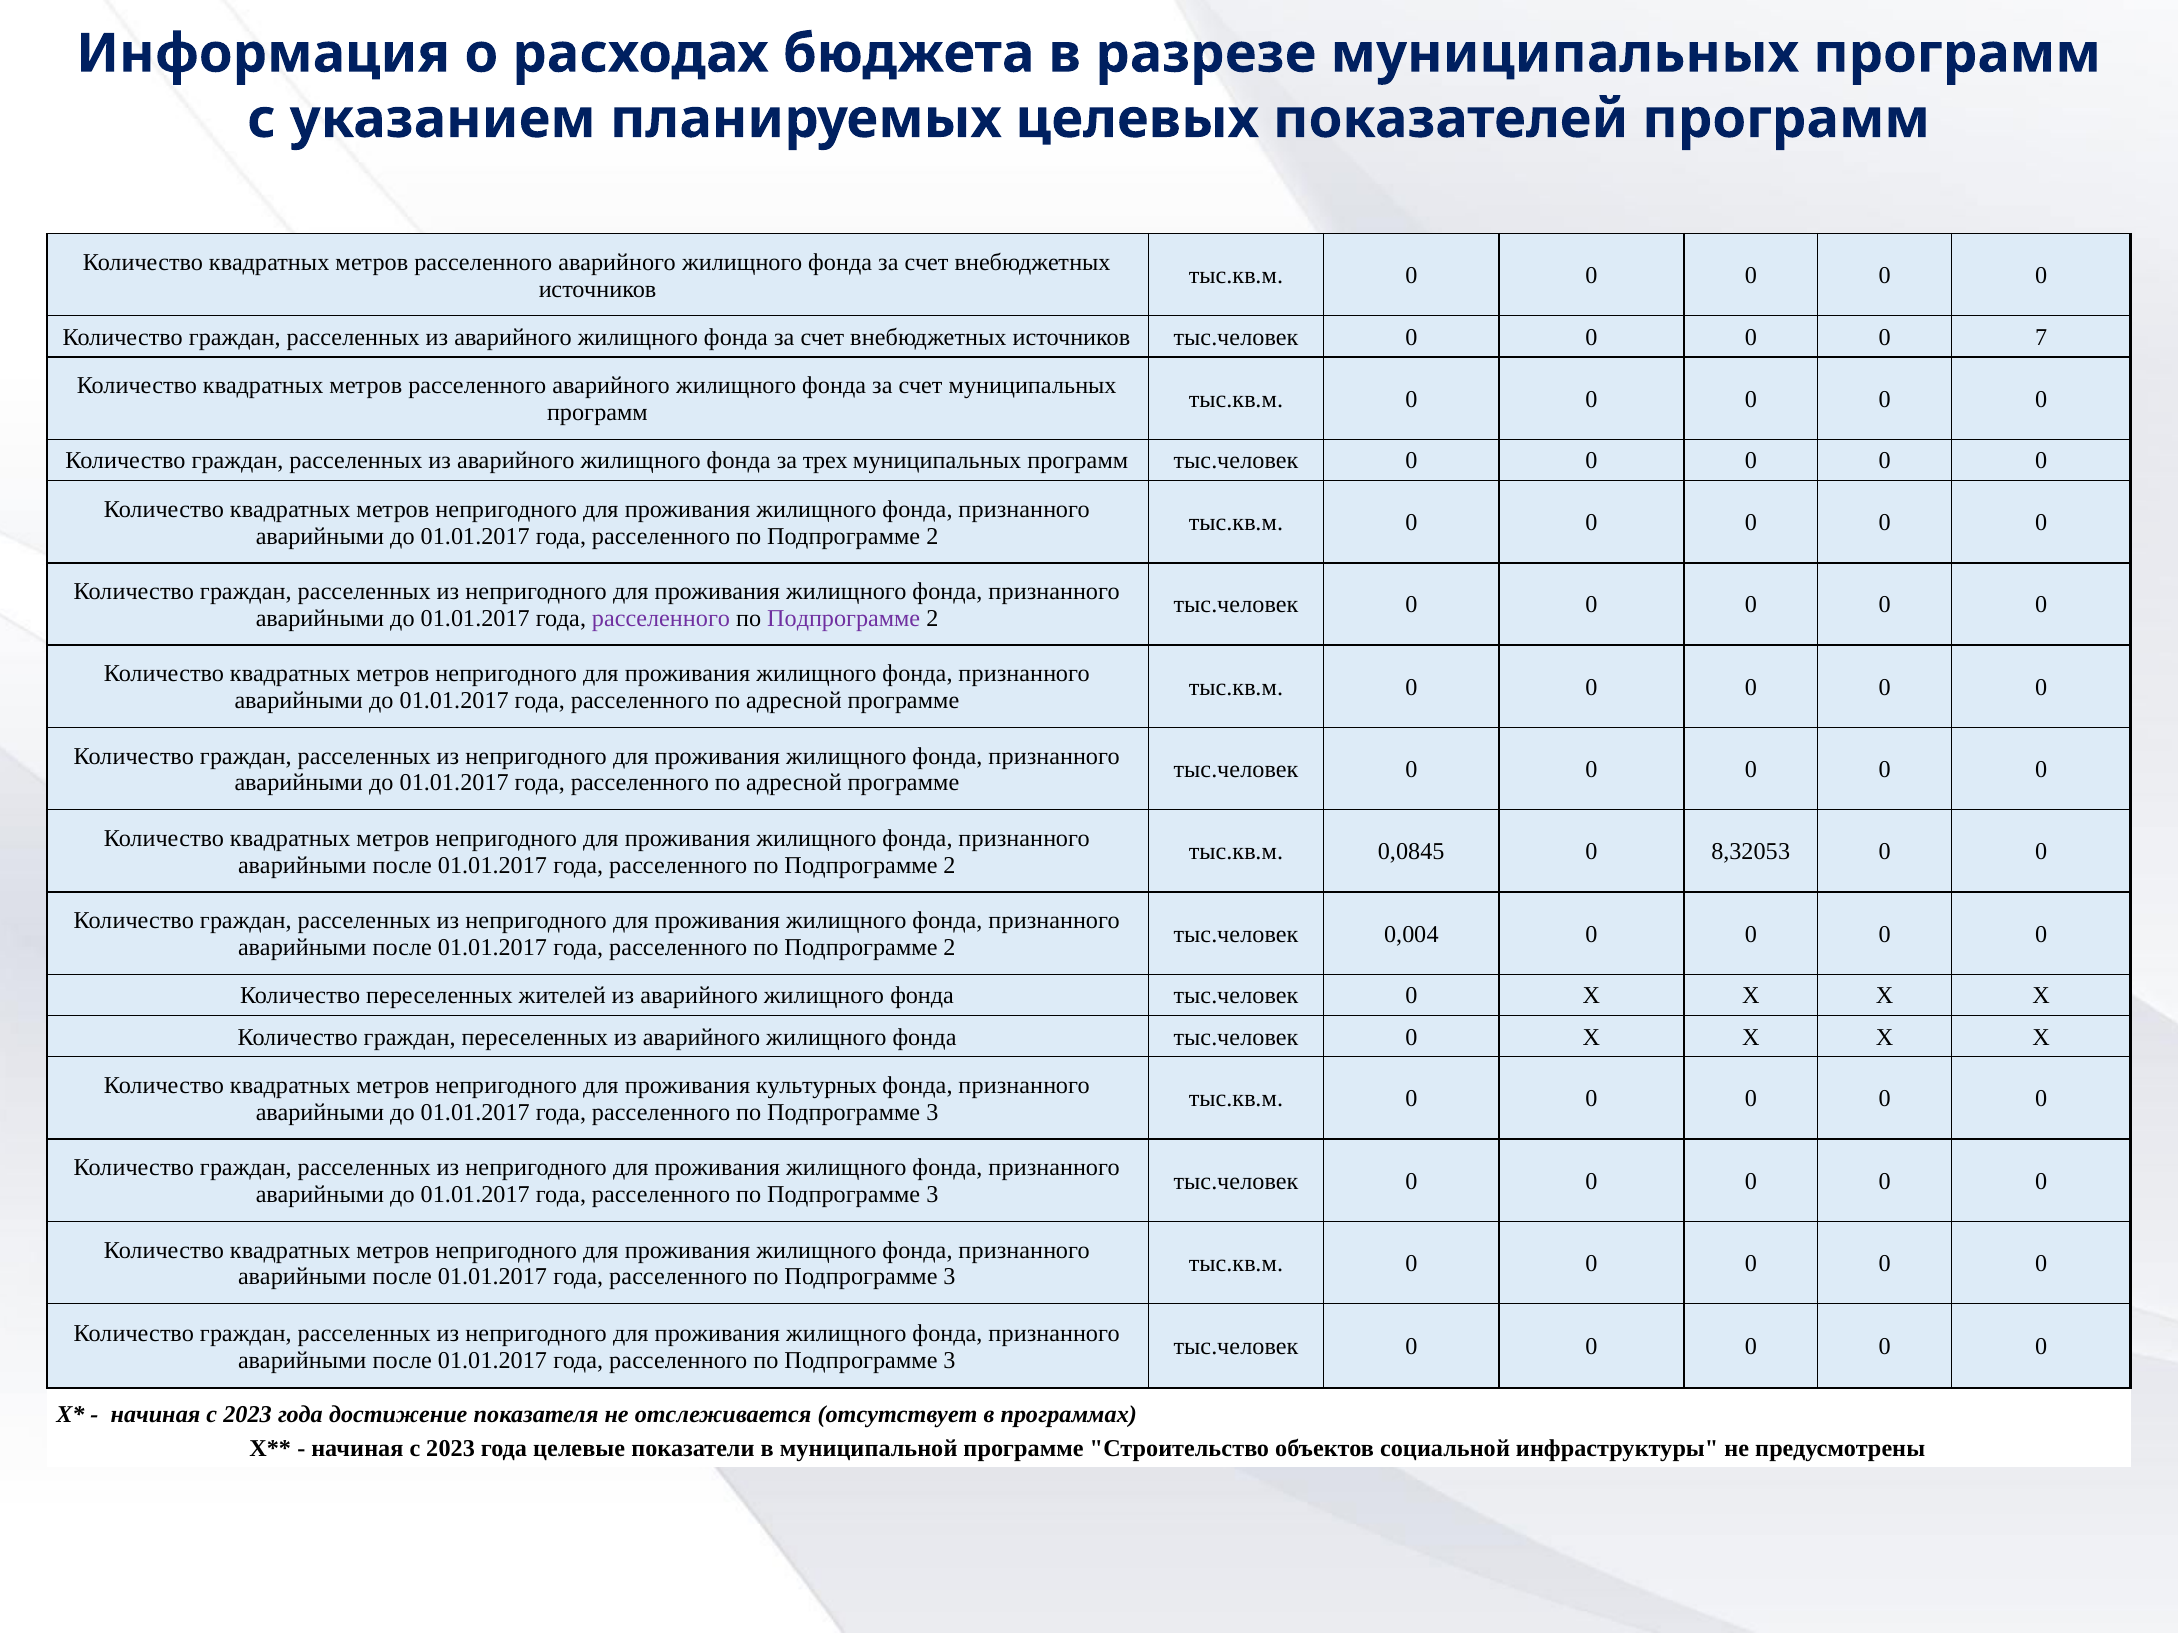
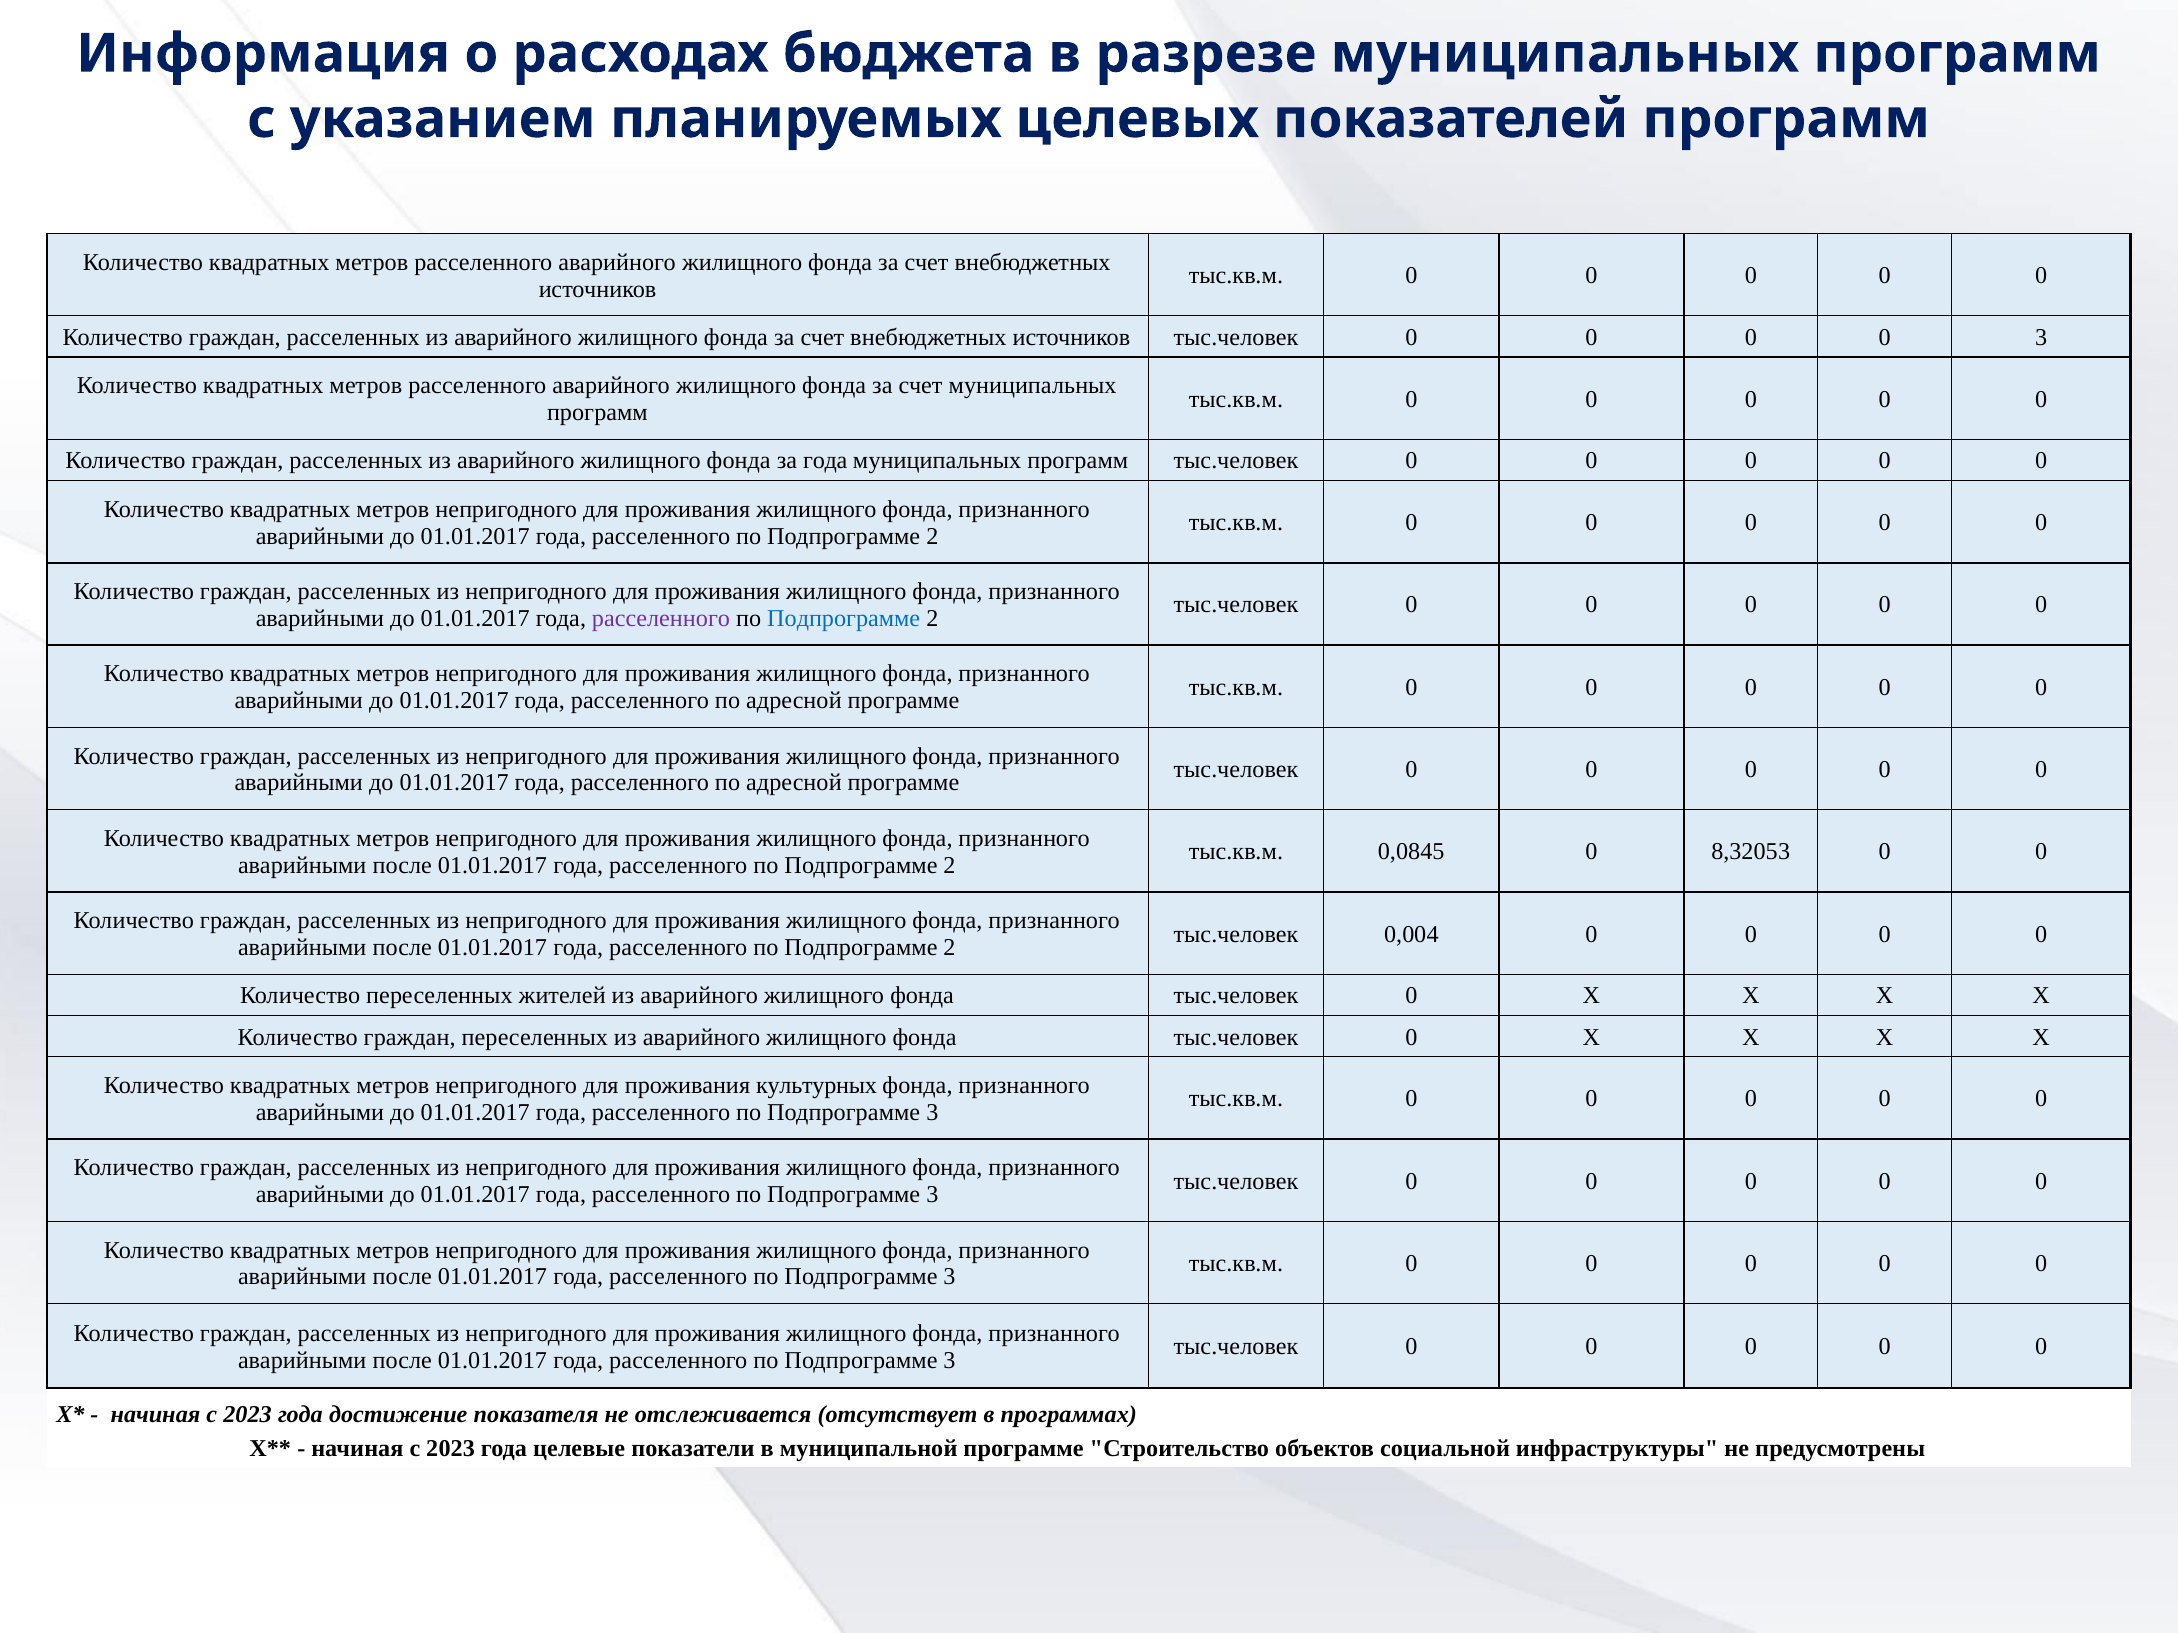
0 7: 7 -> 3
за трех: трех -> года
Подпрограмме at (844, 619) colour: purple -> blue
